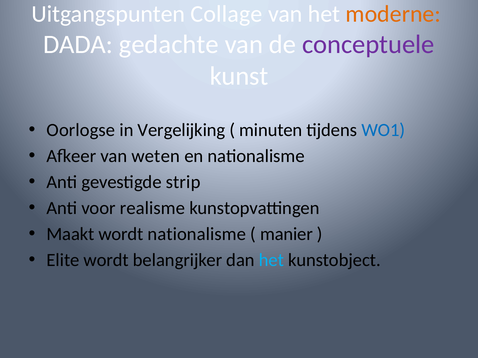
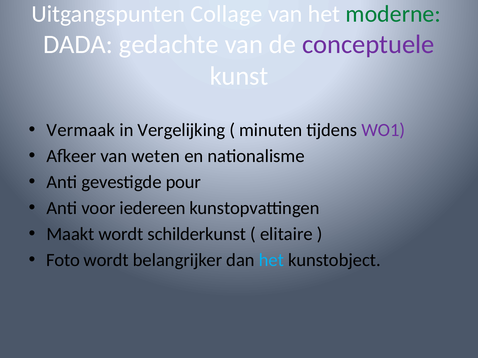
moderne colour: orange -> green
Oorlogse: Oorlogse -> Vermaak
WO1 colour: blue -> purple
strip: strip -> pour
realisme: realisme -> iedereen
wordt nationalisme: nationalisme -> schilderkunst
manier: manier -> elitaire
Elite: Elite -> Foto
